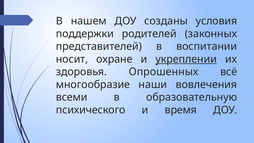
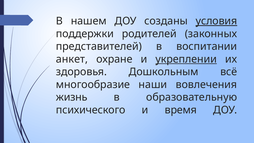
условия underline: none -> present
носит: носит -> анкет
Опрошенных: Опрошенных -> Дошкольным
всеми: всеми -> жизнь
